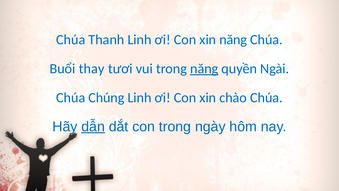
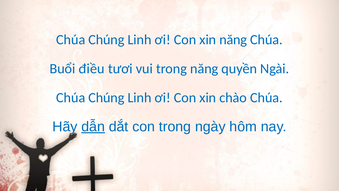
Thanh at (106, 40): Thanh -> Chúng
thay: thay -> điều
năng at (204, 69) underline: present -> none
